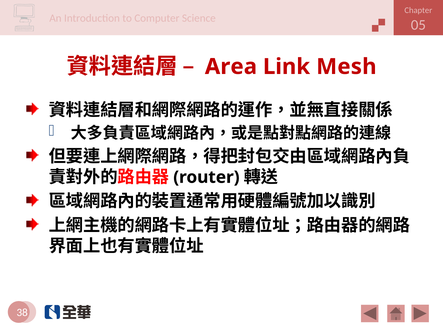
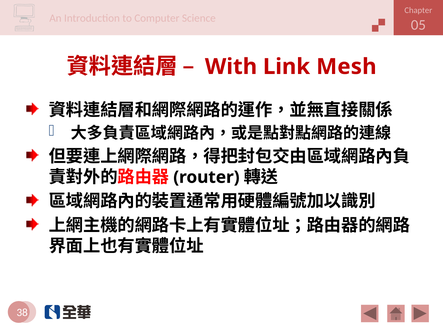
Area: Area -> With
